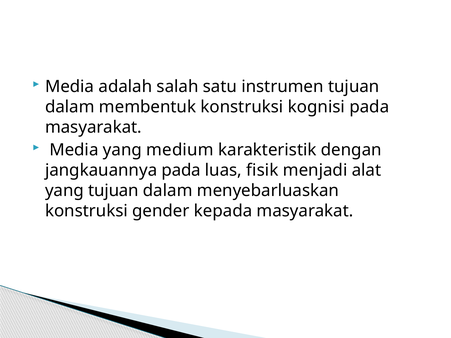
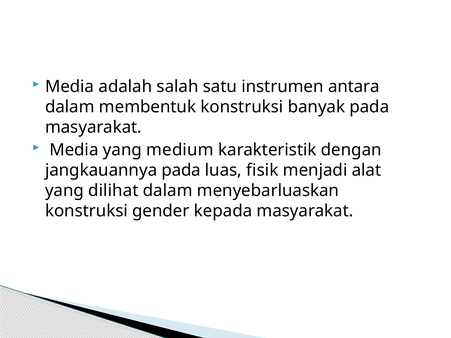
instrumen tujuan: tujuan -> antara
kognisi: kognisi -> banyak
yang tujuan: tujuan -> dilihat
